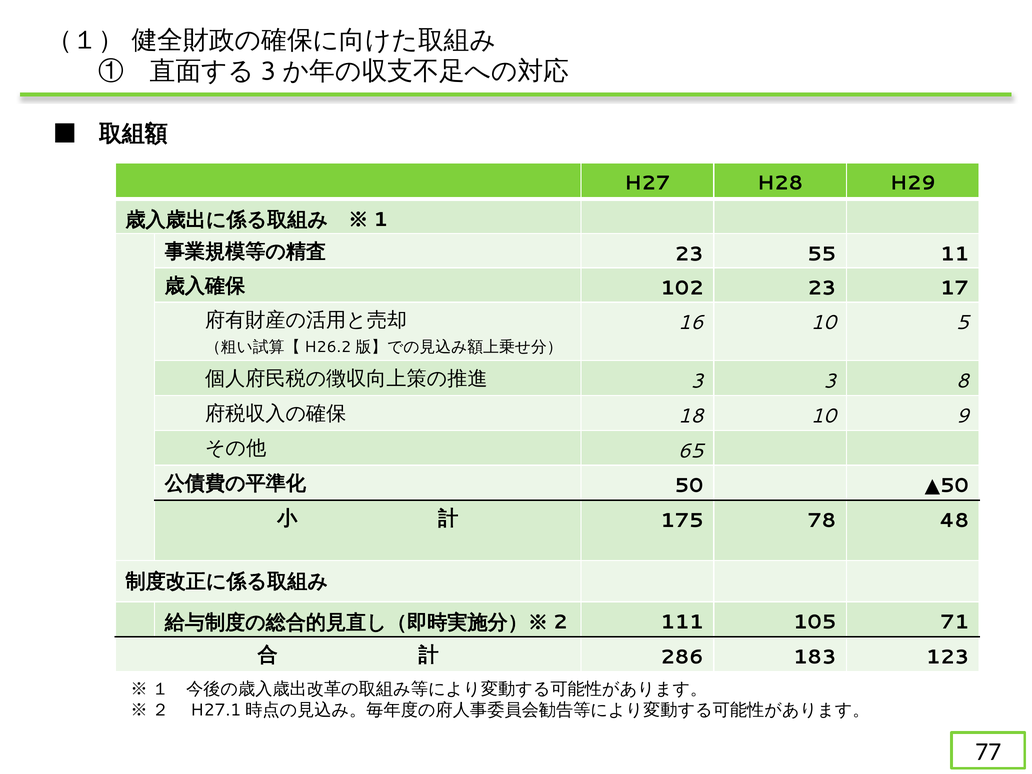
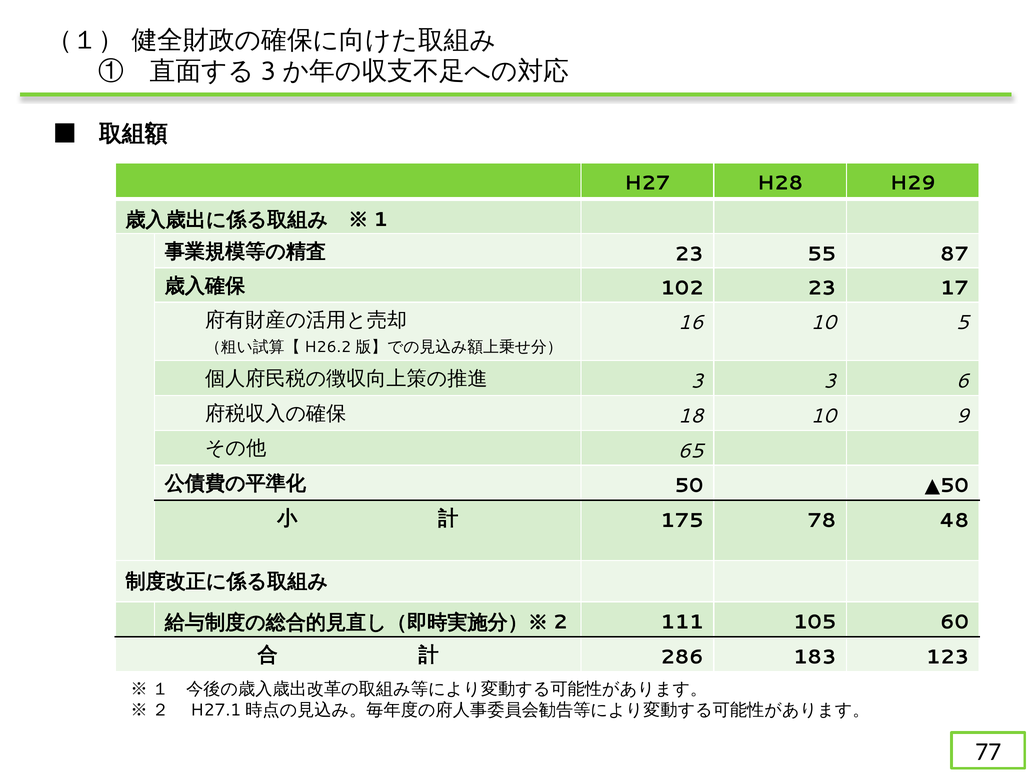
11: 11 -> 87
8: 8 -> 6
71: 71 -> 60
